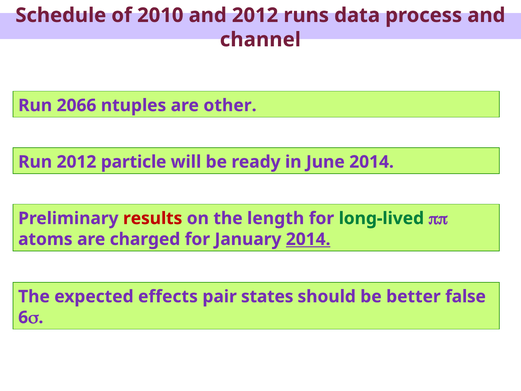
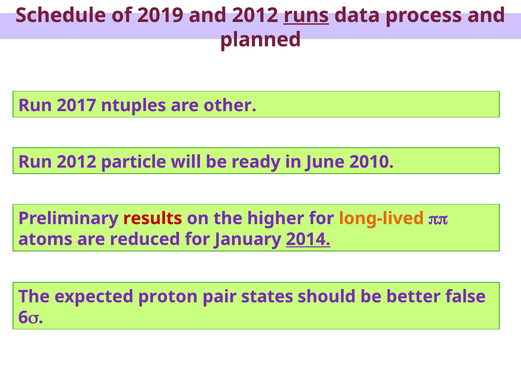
2010: 2010 -> 2019
runs underline: none -> present
channel: channel -> planned
2066: 2066 -> 2017
June 2014: 2014 -> 2010
length: length -> higher
long-lived colour: green -> orange
charged: charged -> reduced
effects: effects -> proton
